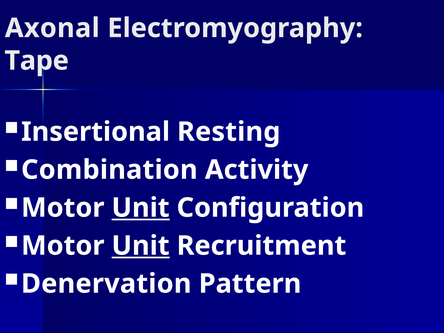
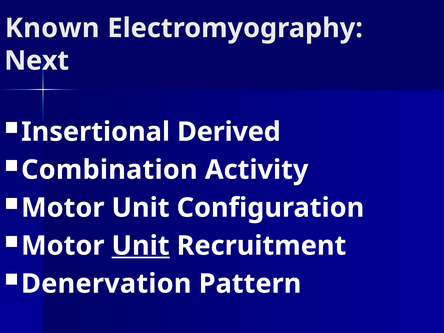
Axonal: Axonal -> Known
Tape: Tape -> Next
Resting: Resting -> Derived
Unit at (141, 208) underline: present -> none
